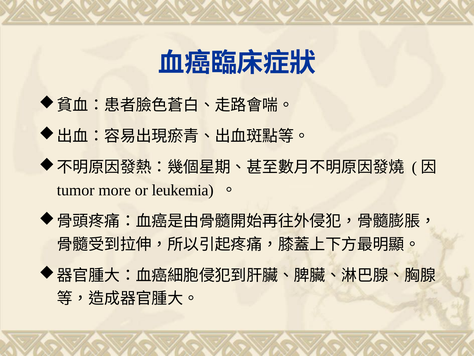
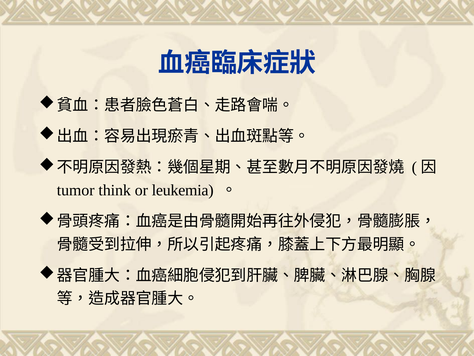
more: more -> think
